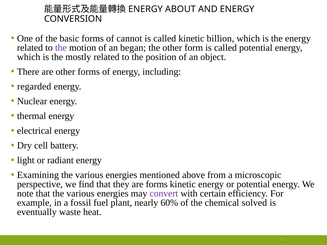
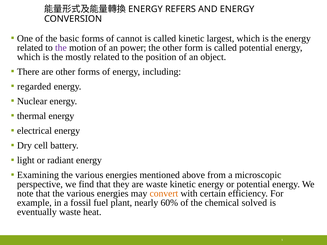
ABOUT: ABOUT -> REFERS
billion: billion -> largest
began: began -> power
are forms: forms -> waste
convert colour: purple -> orange
